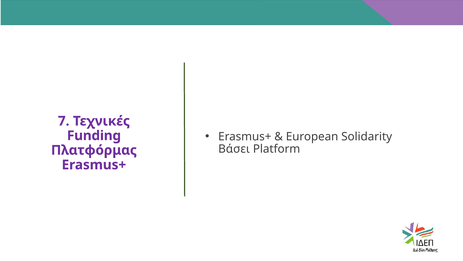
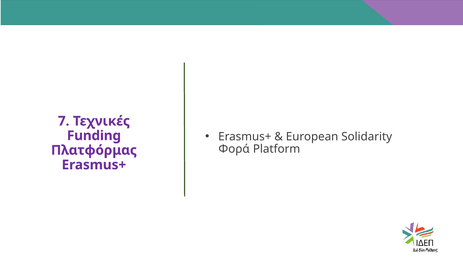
Βάσει: Βάσει -> Φορά
